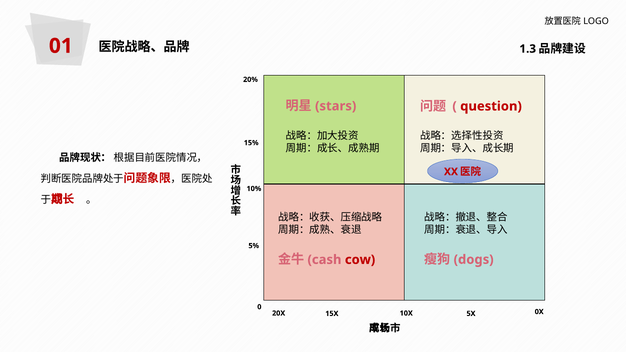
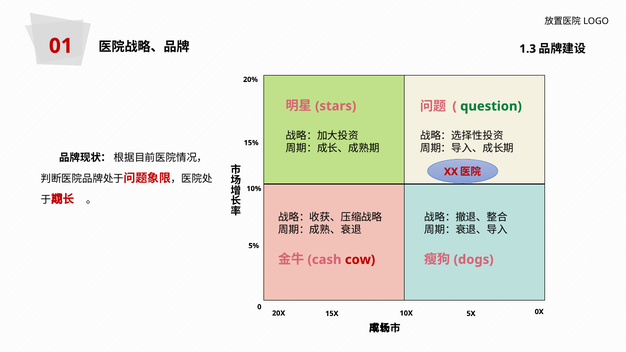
question colour: red -> green
